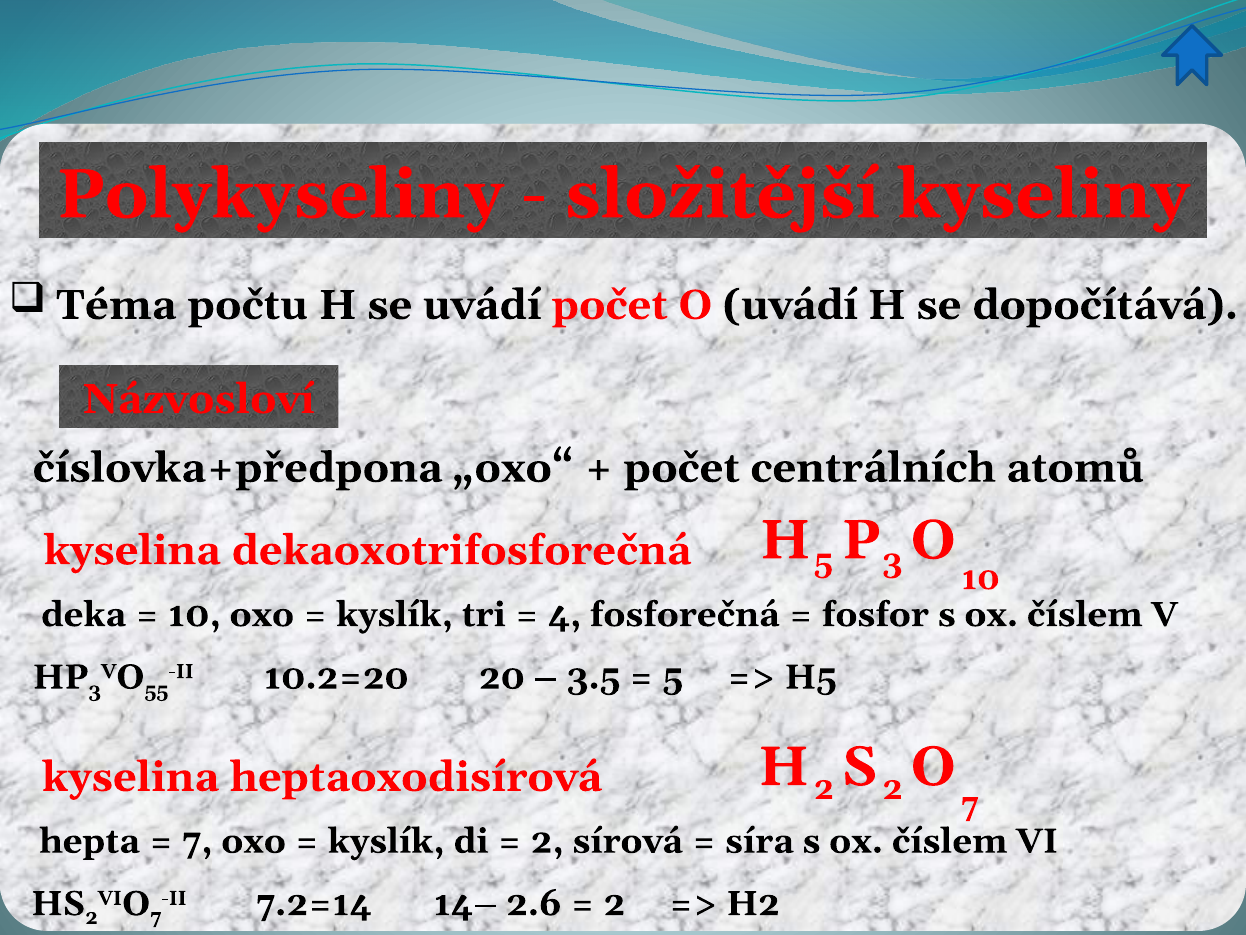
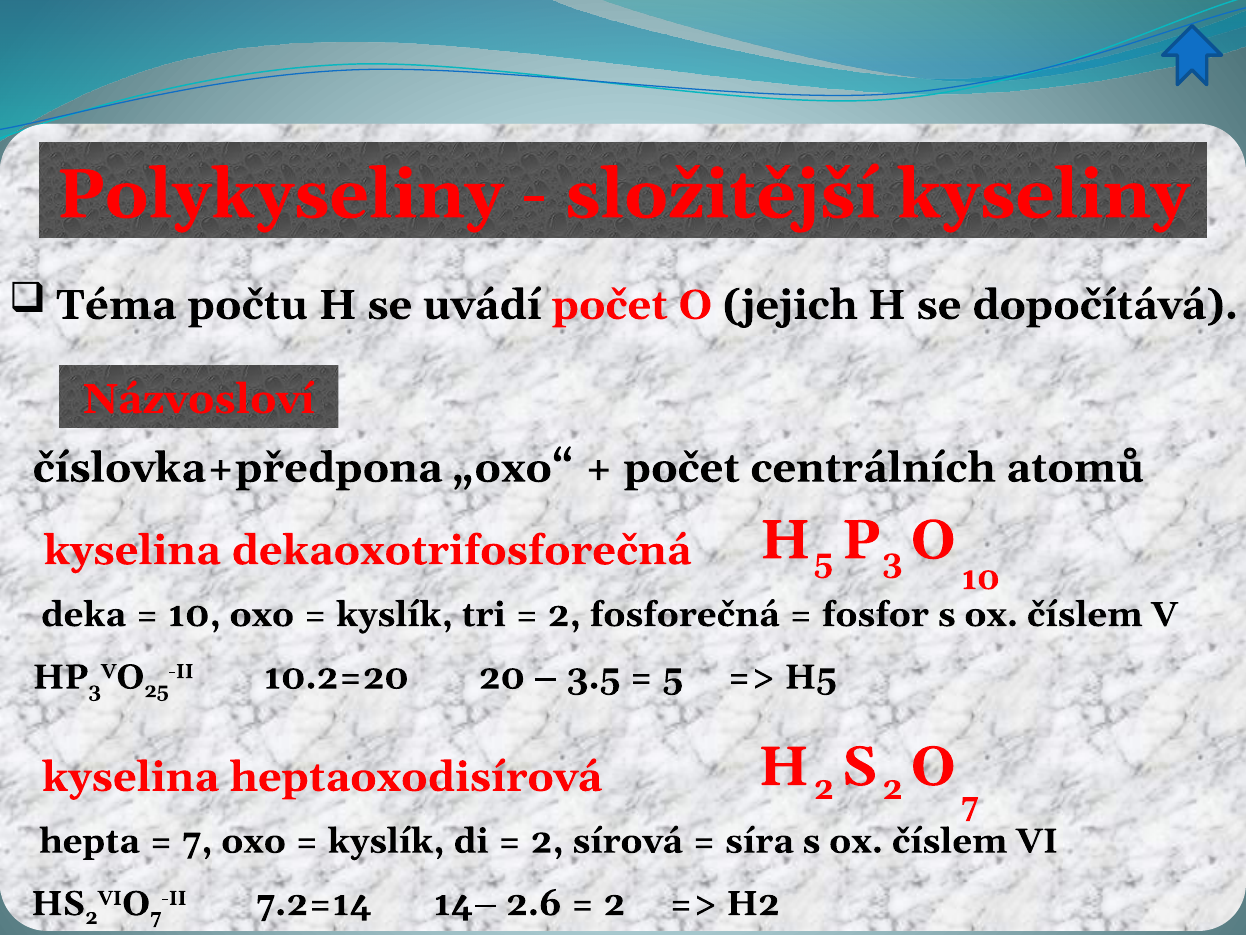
O uvádí: uvádí -> jejich
4 at (564, 614): 4 -> 2
55: 55 -> 25
